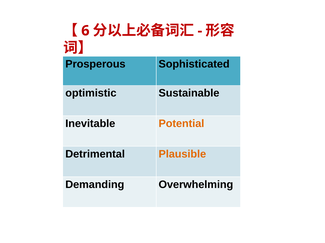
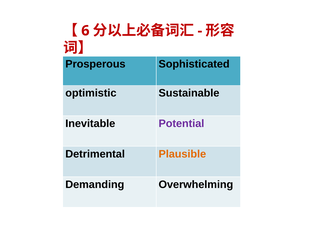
Potential colour: orange -> purple
